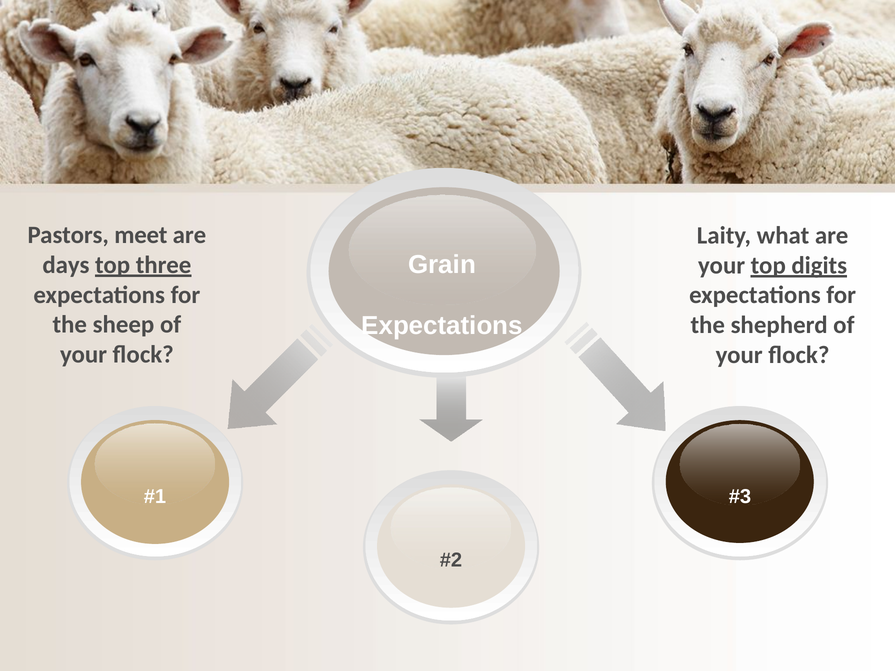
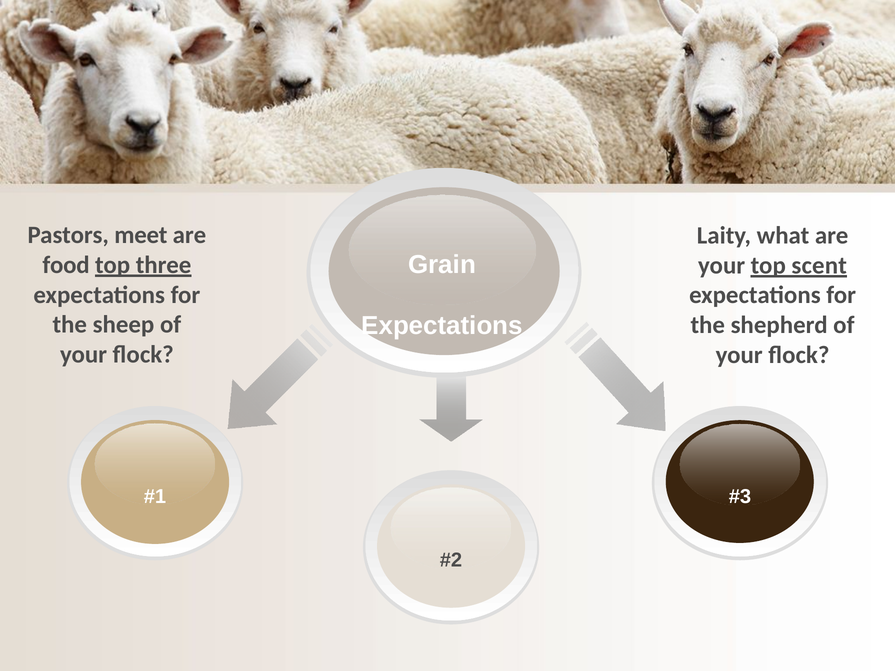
days: days -> food
digits: digits -> scent
